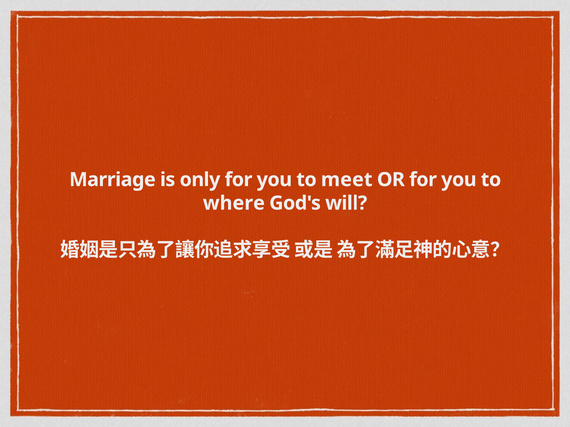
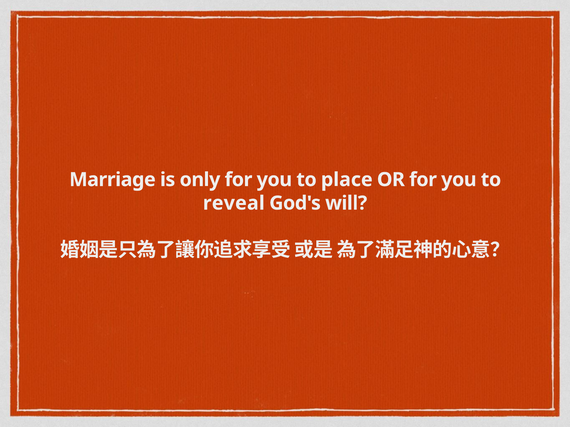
meet: meet -> place
where: where -> reveal
